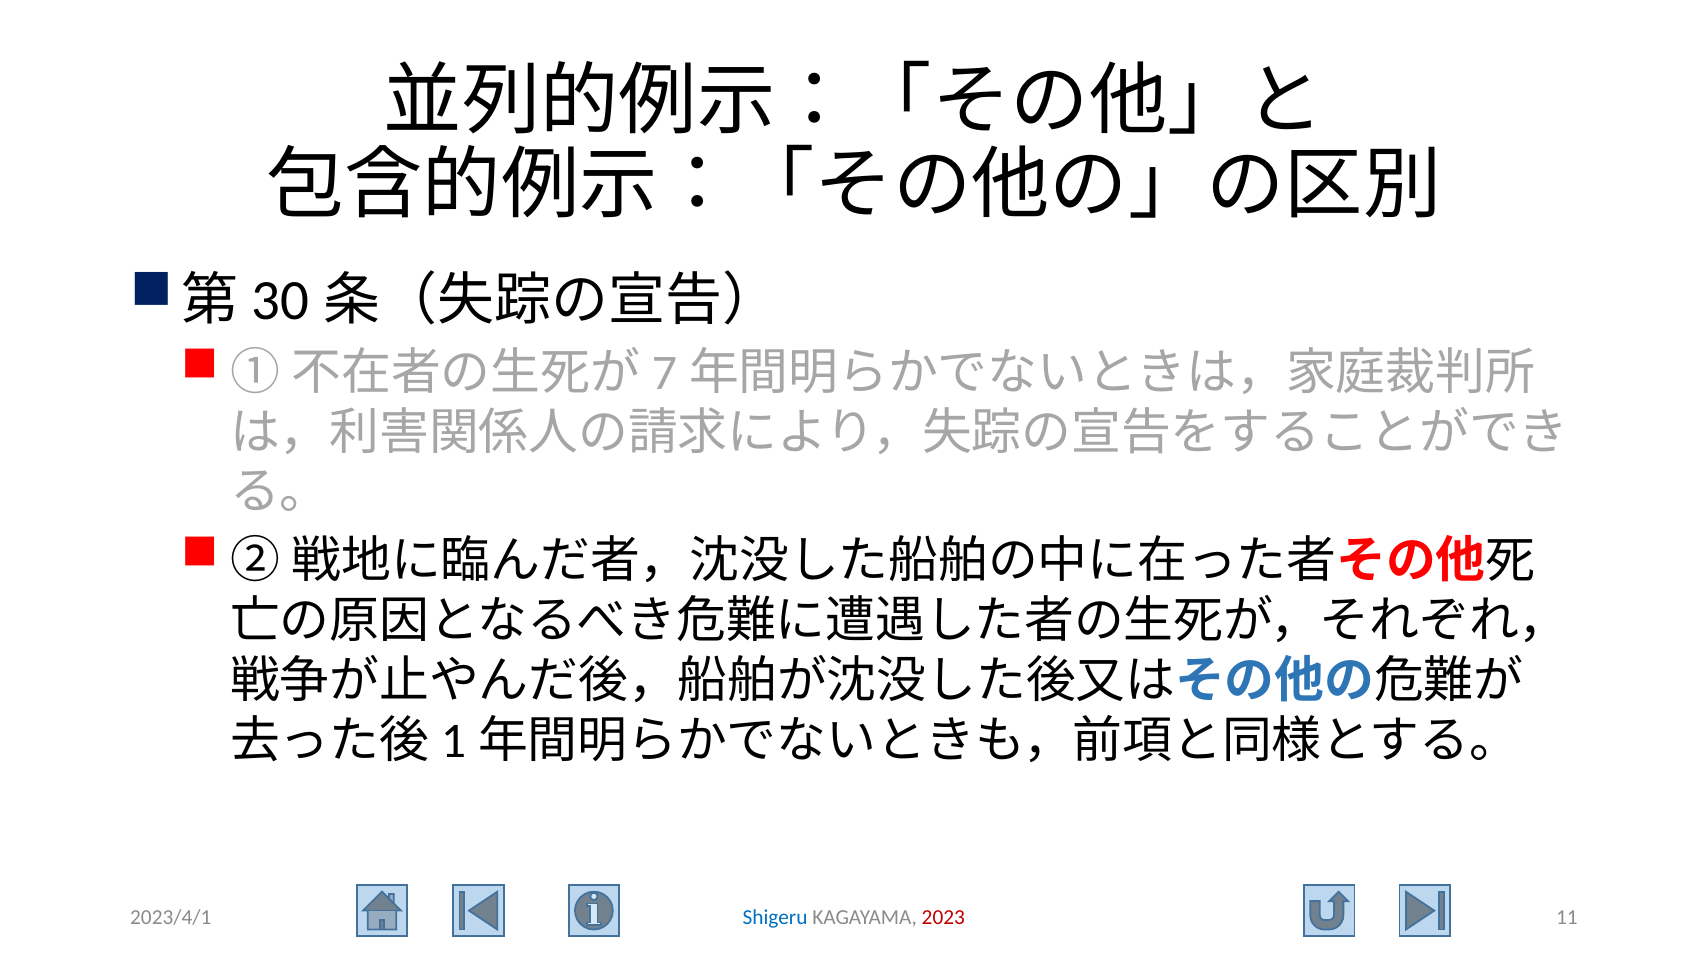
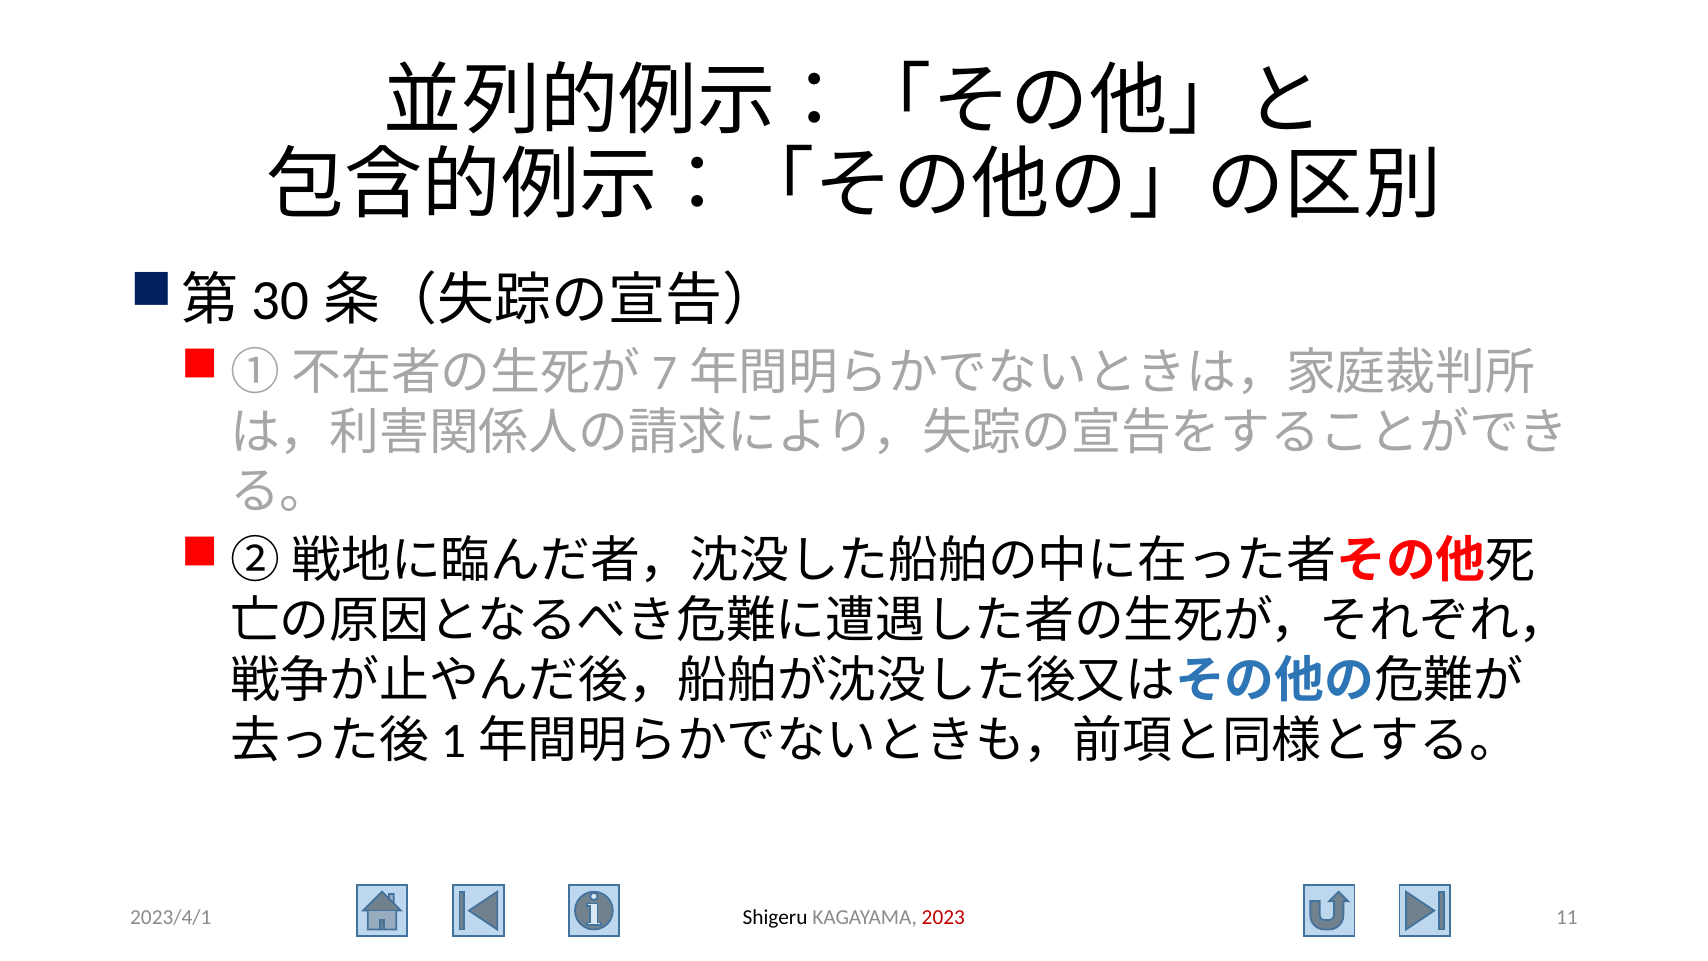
Shigeru colour: blue -> black
